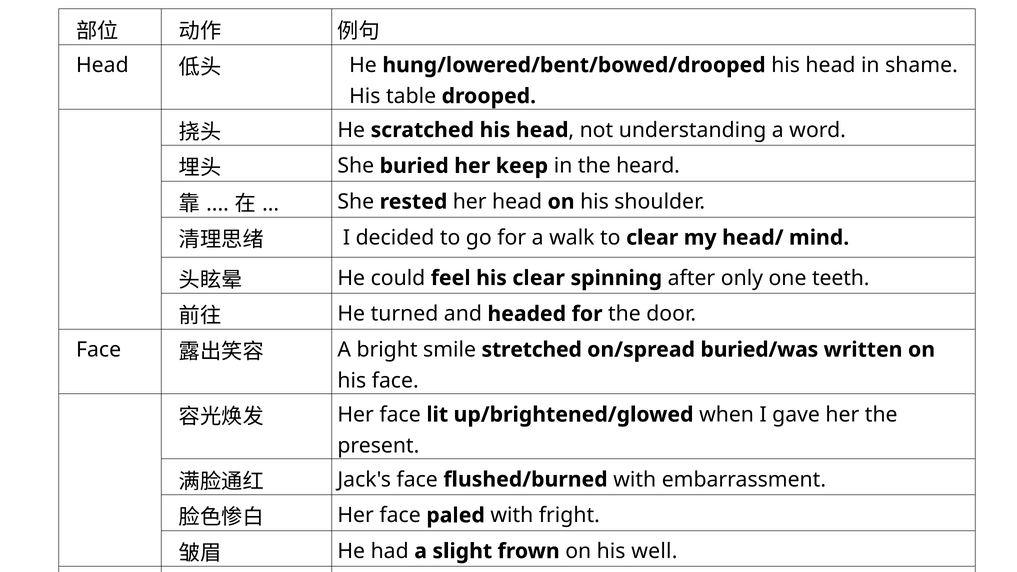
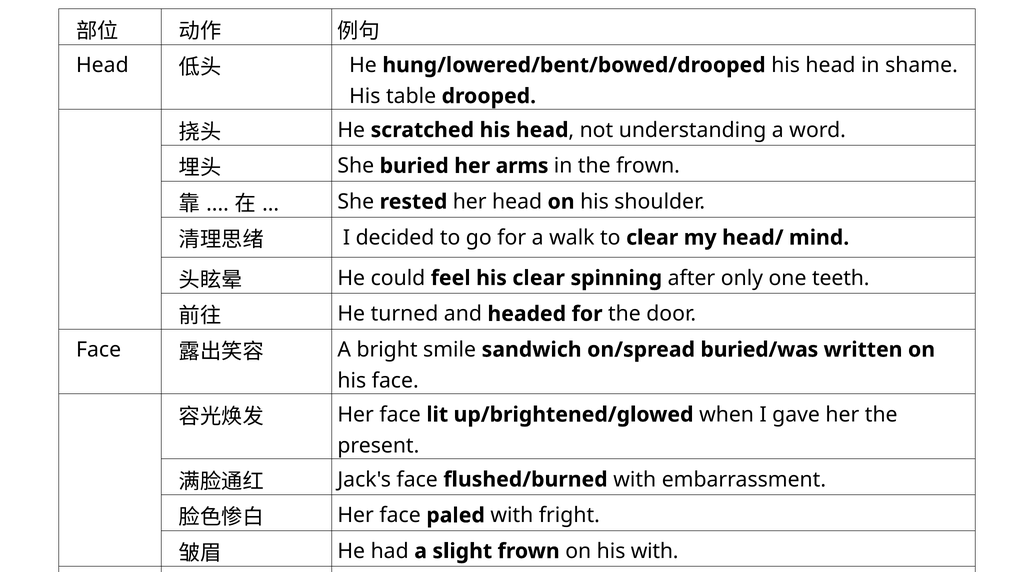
keep: keep -> arms
the heard: heard -> frown
stretched: stretched -> sandwich
his well: well -> with
